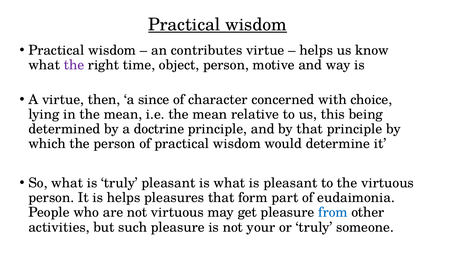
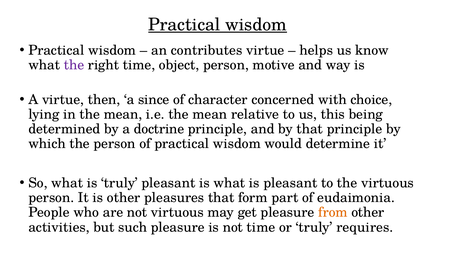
is helps: helps -> other
from colour: blue -> orange
not your: your -> time
someone: someone -> requires
